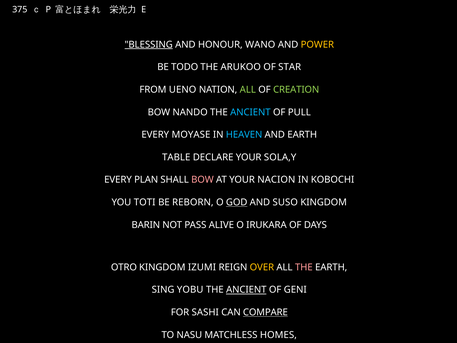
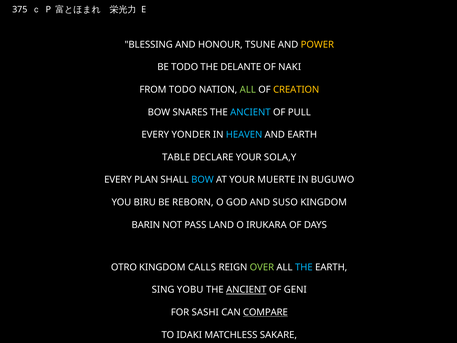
BLESSING underline: present -> none
WANO: WANO -> TSUNE
ARUKOO: ARUKOO -> DELANTE
STAR: STAR -> NAKI
FROM UENO: UENO -> TODO
CREATION colour: light green -> yellow
NANDO: NANDO -> SNARES
MOYASE: MOYASE -> YONDER
BOW at (202, 180) colour: pink -> light blue
NACION: NACION -> MUERTE
KOBOCHI: KOBOCHI -> BUGUWO
TOTI: TOTI -> BIRU
GOD underline: present -> none
ALIVE: ALIVE -> LAND
IZUMI: IZUMI -> CALLS
OVER colour: yellow -> light green
THE at (304, 267) colour: pink -> light blue
NASU: NASU -> IDAKI
HOMES: HOMES -> SAKARE
